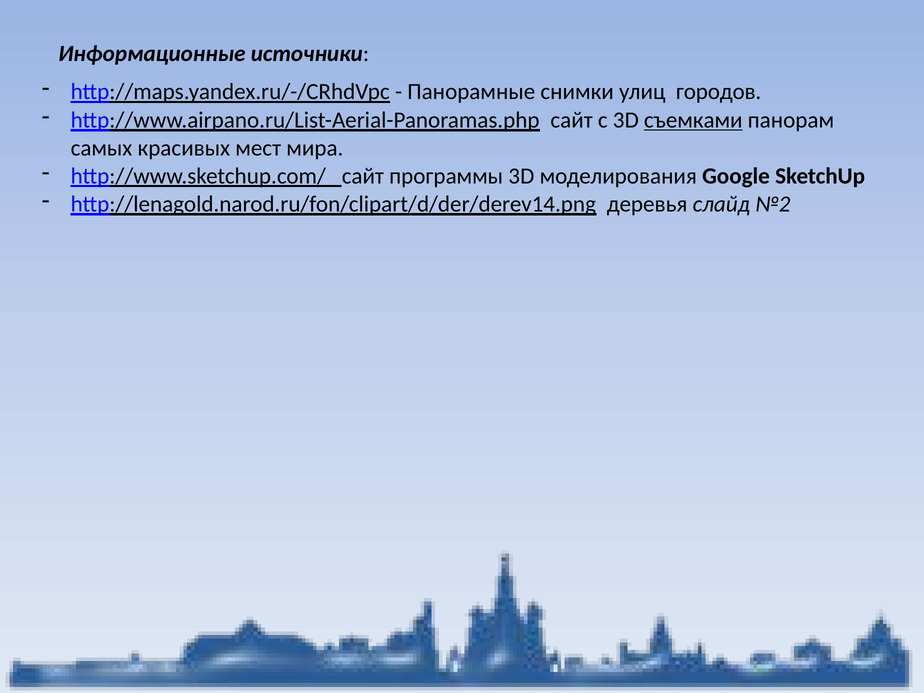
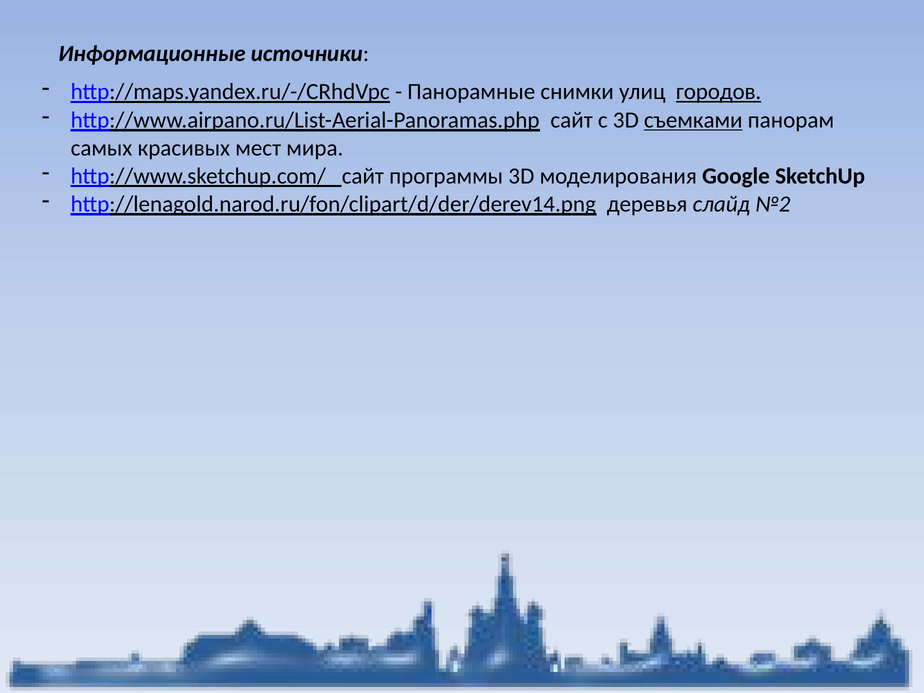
городов underline: none -> present
